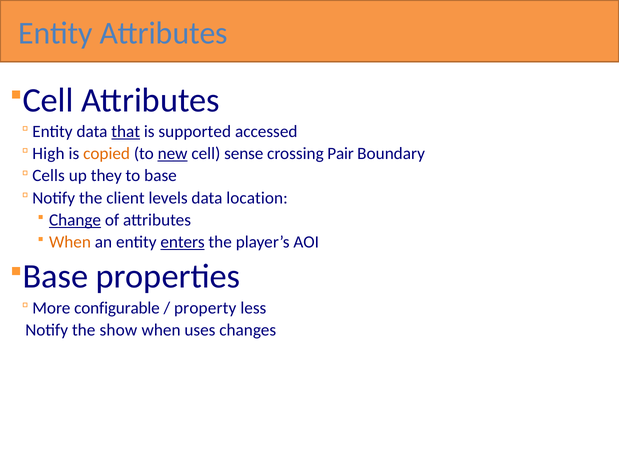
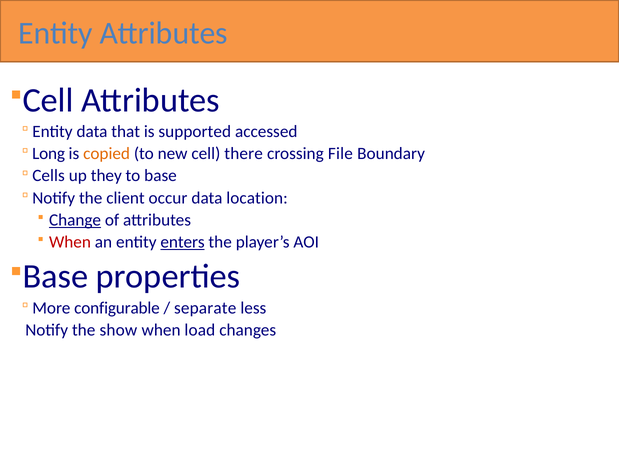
that underline: present -> none
High: High -> Long
new underline: present -> none
sense: sense -> there
Pair: Pair -> File
levels: levels -> occur
When at (70, 242) colour: orange -> red
property: property -> separate
uses: uses -> load
